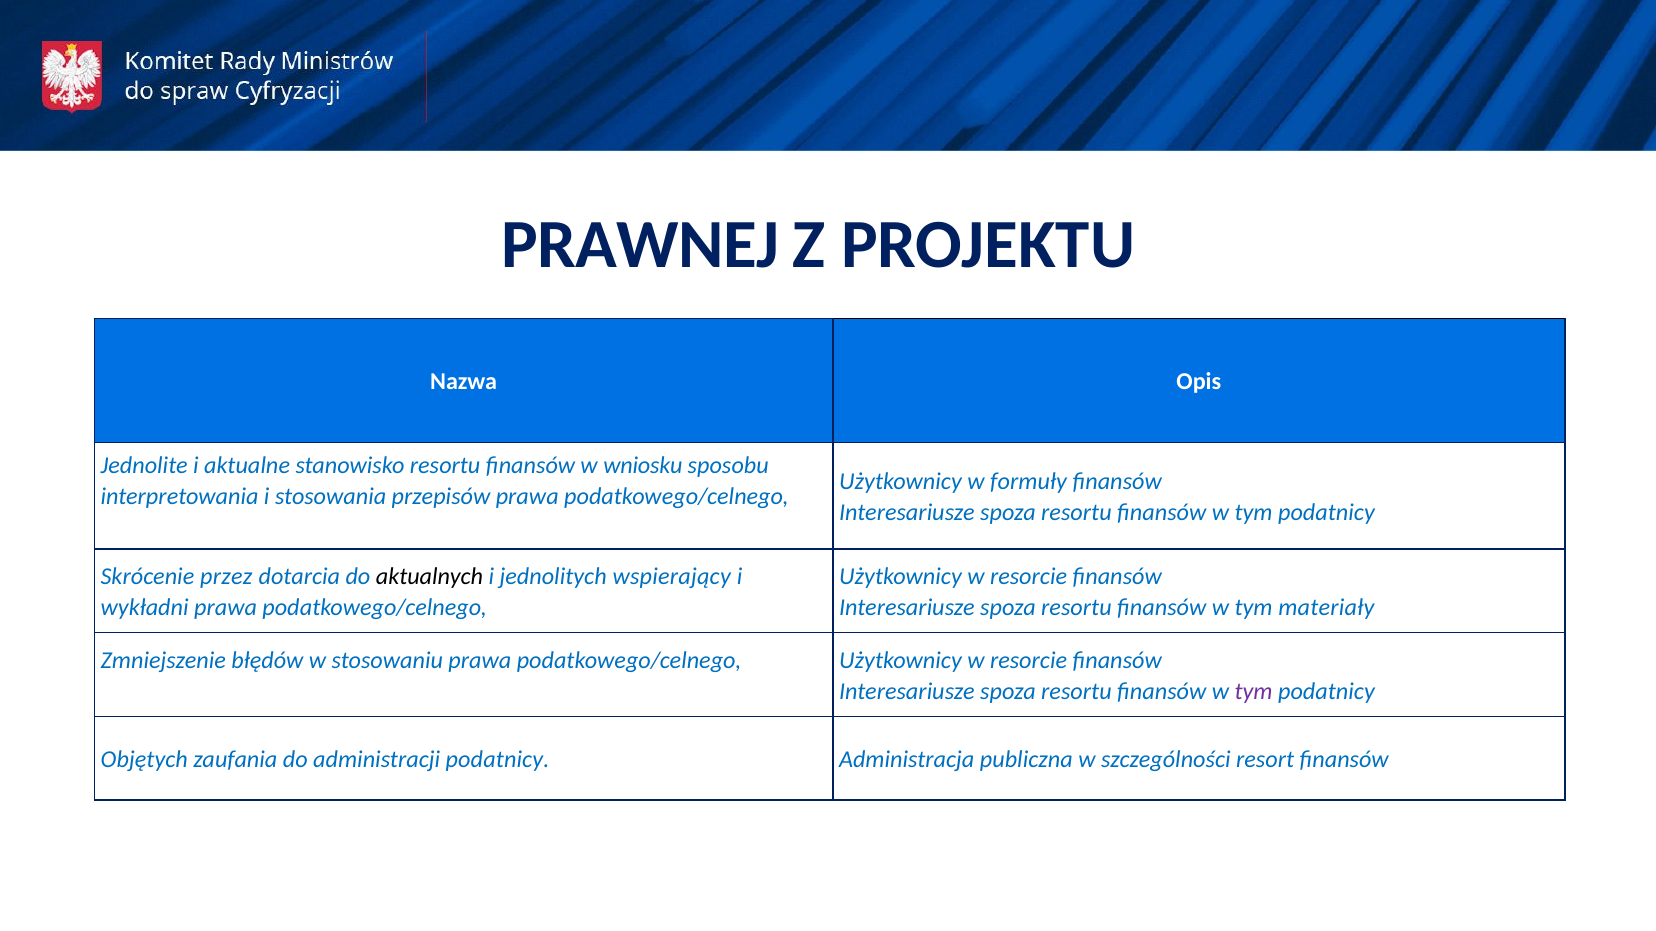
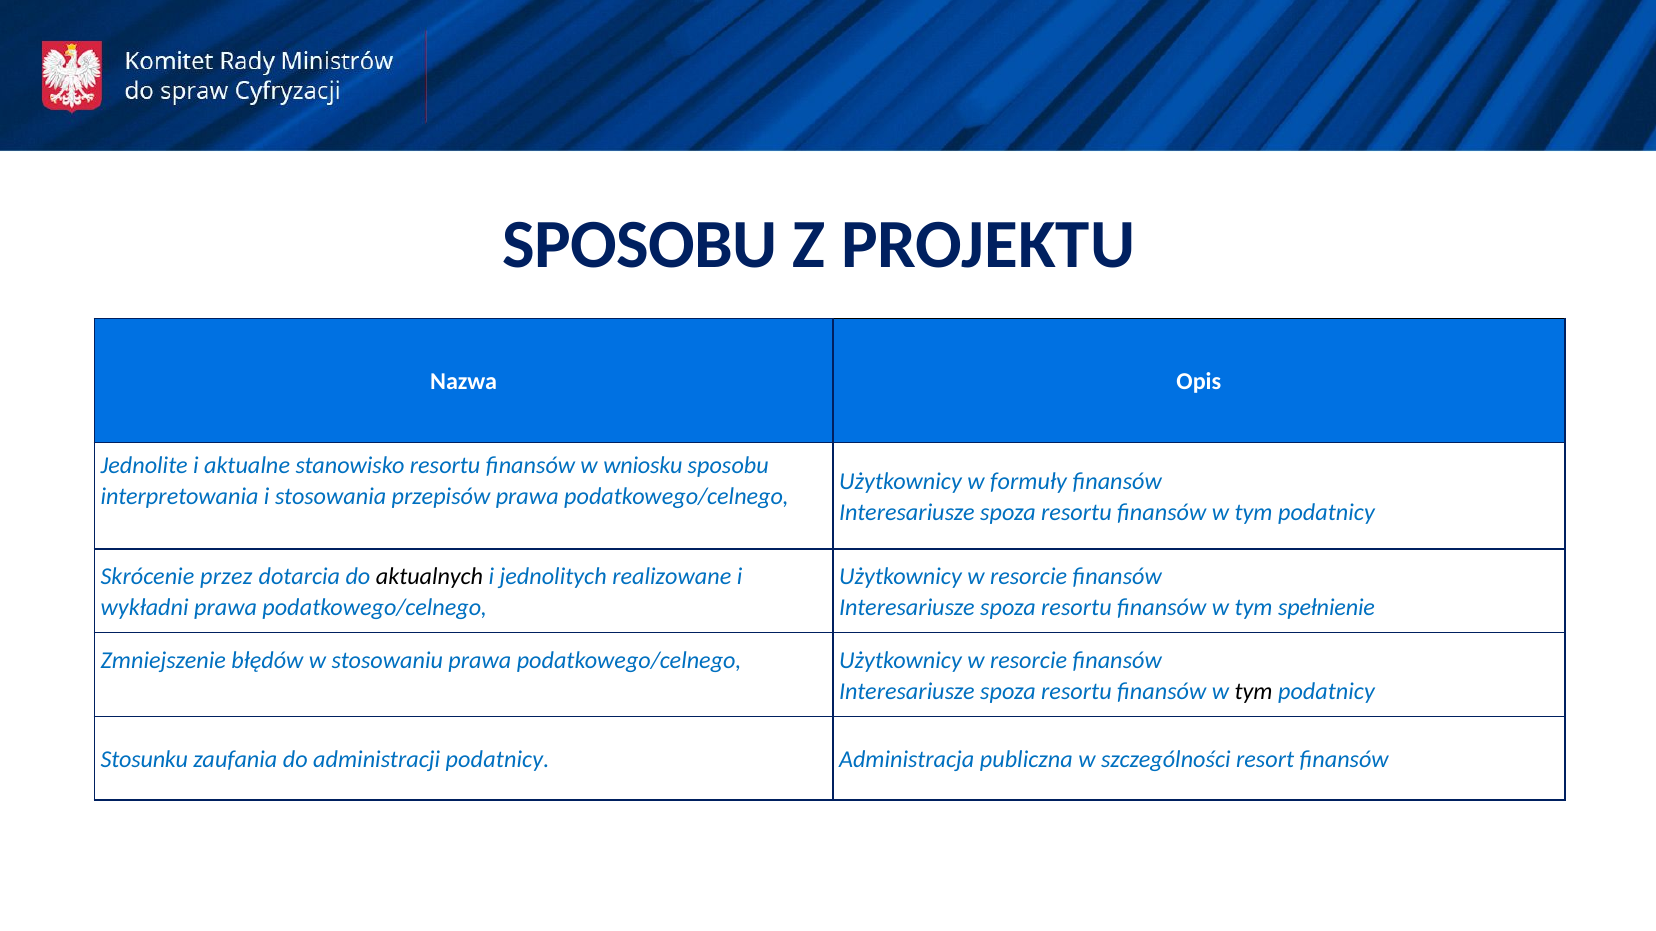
PRAWNEJ at (640, 245): PRAWNEJ -> SPOSOBU
wspierający: wspierający -> realizowane
materiały: materiały -> spełnienie
tym at (1254, 692) colour: purple -> black
Objętych: Objętych -> Stosunku
